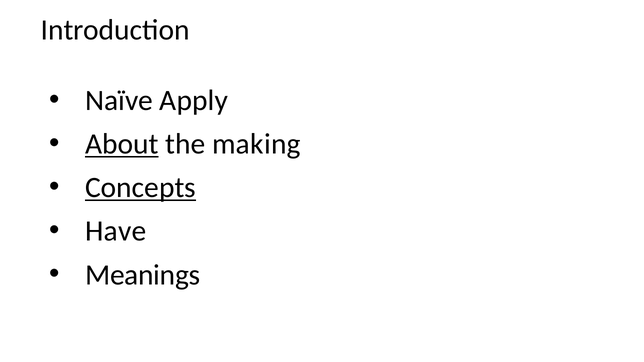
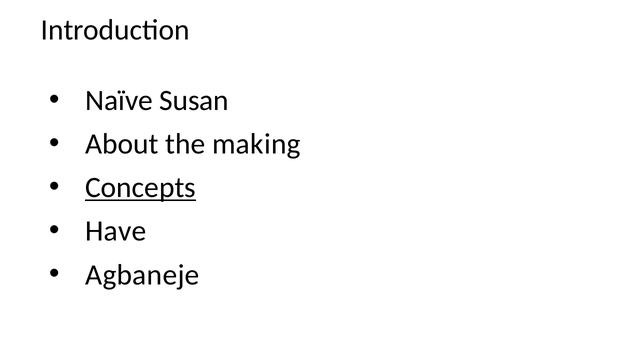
Apply: Apply -> Susan
About underline: present -> none
Meanings: Meanings -> Agbaneje
